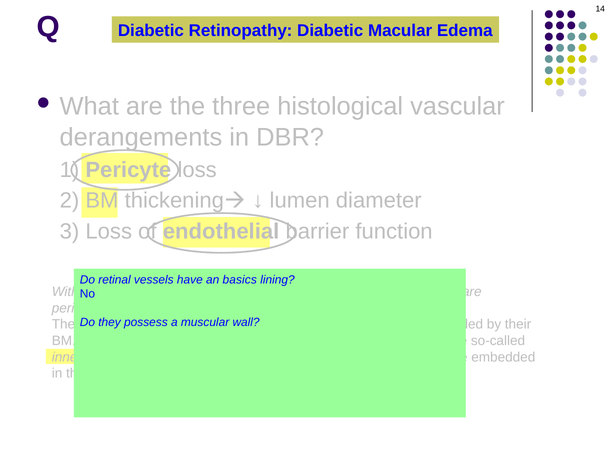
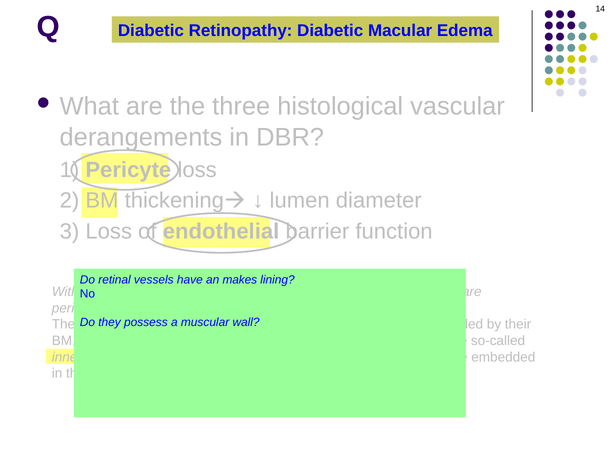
an basics: basics -> makes
